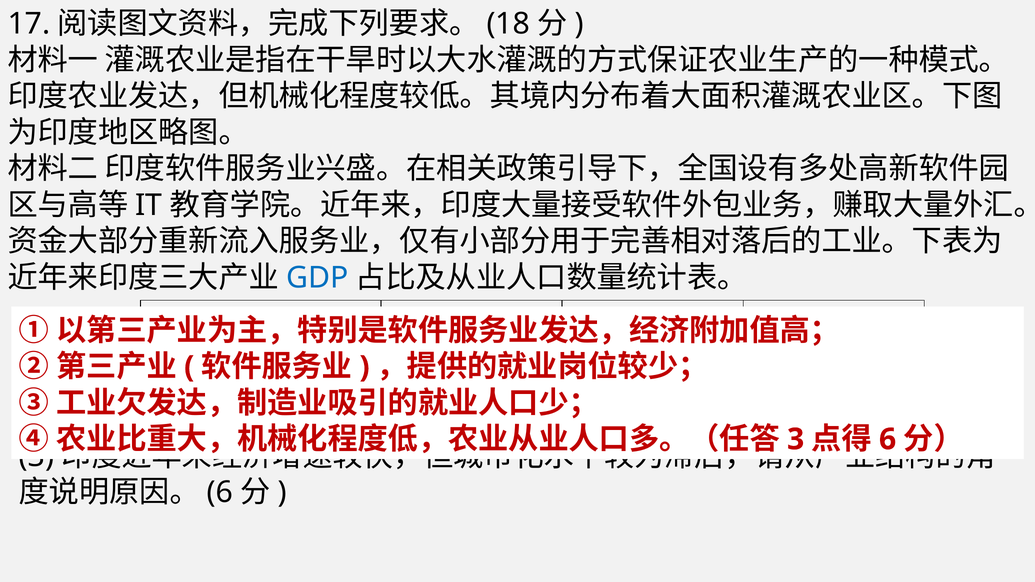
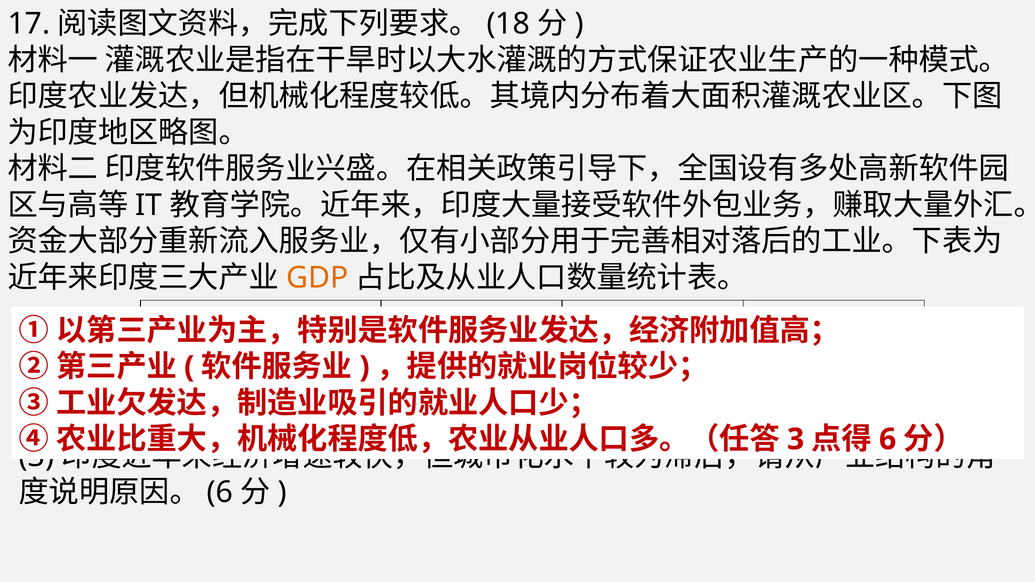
GDP at (317, 278) colour: blue -> orange
